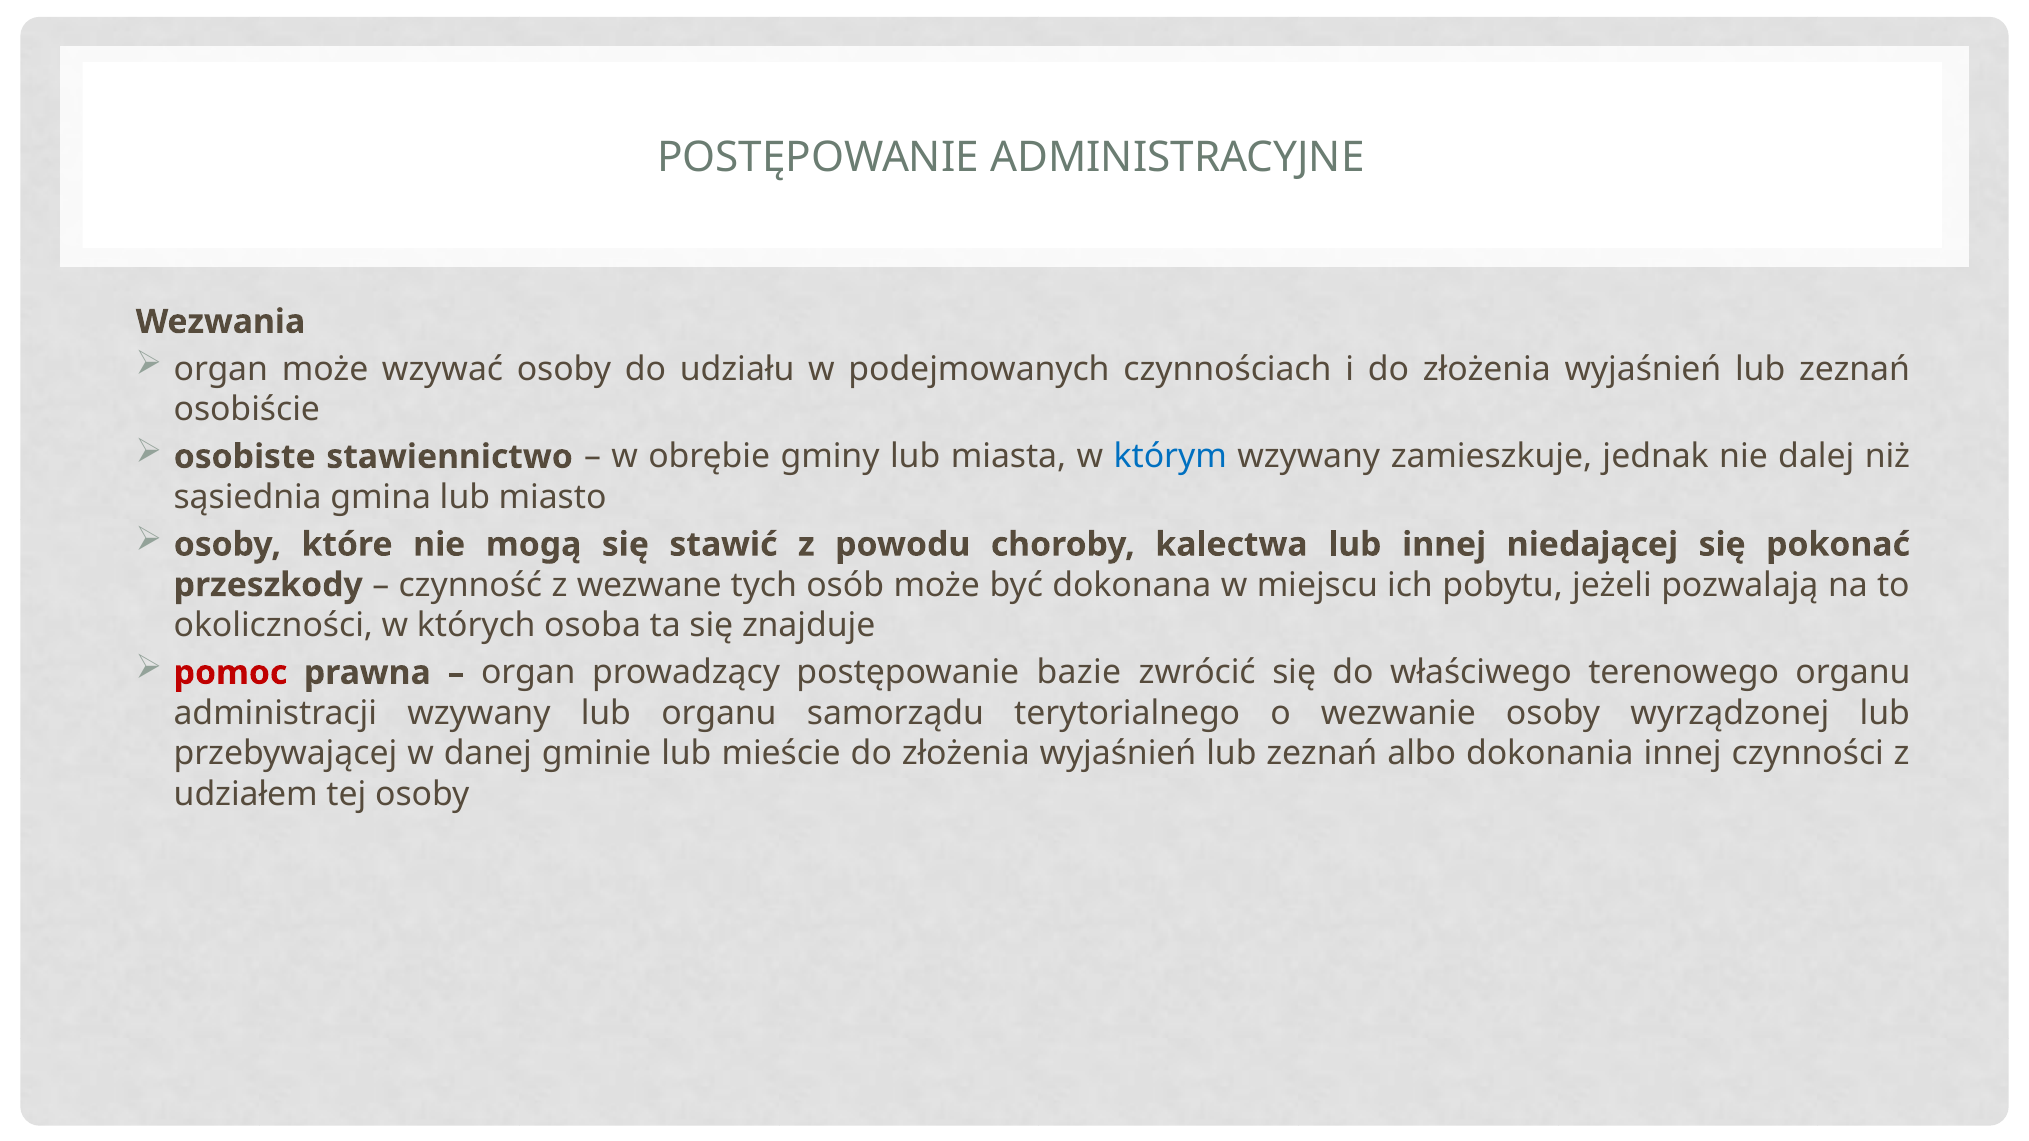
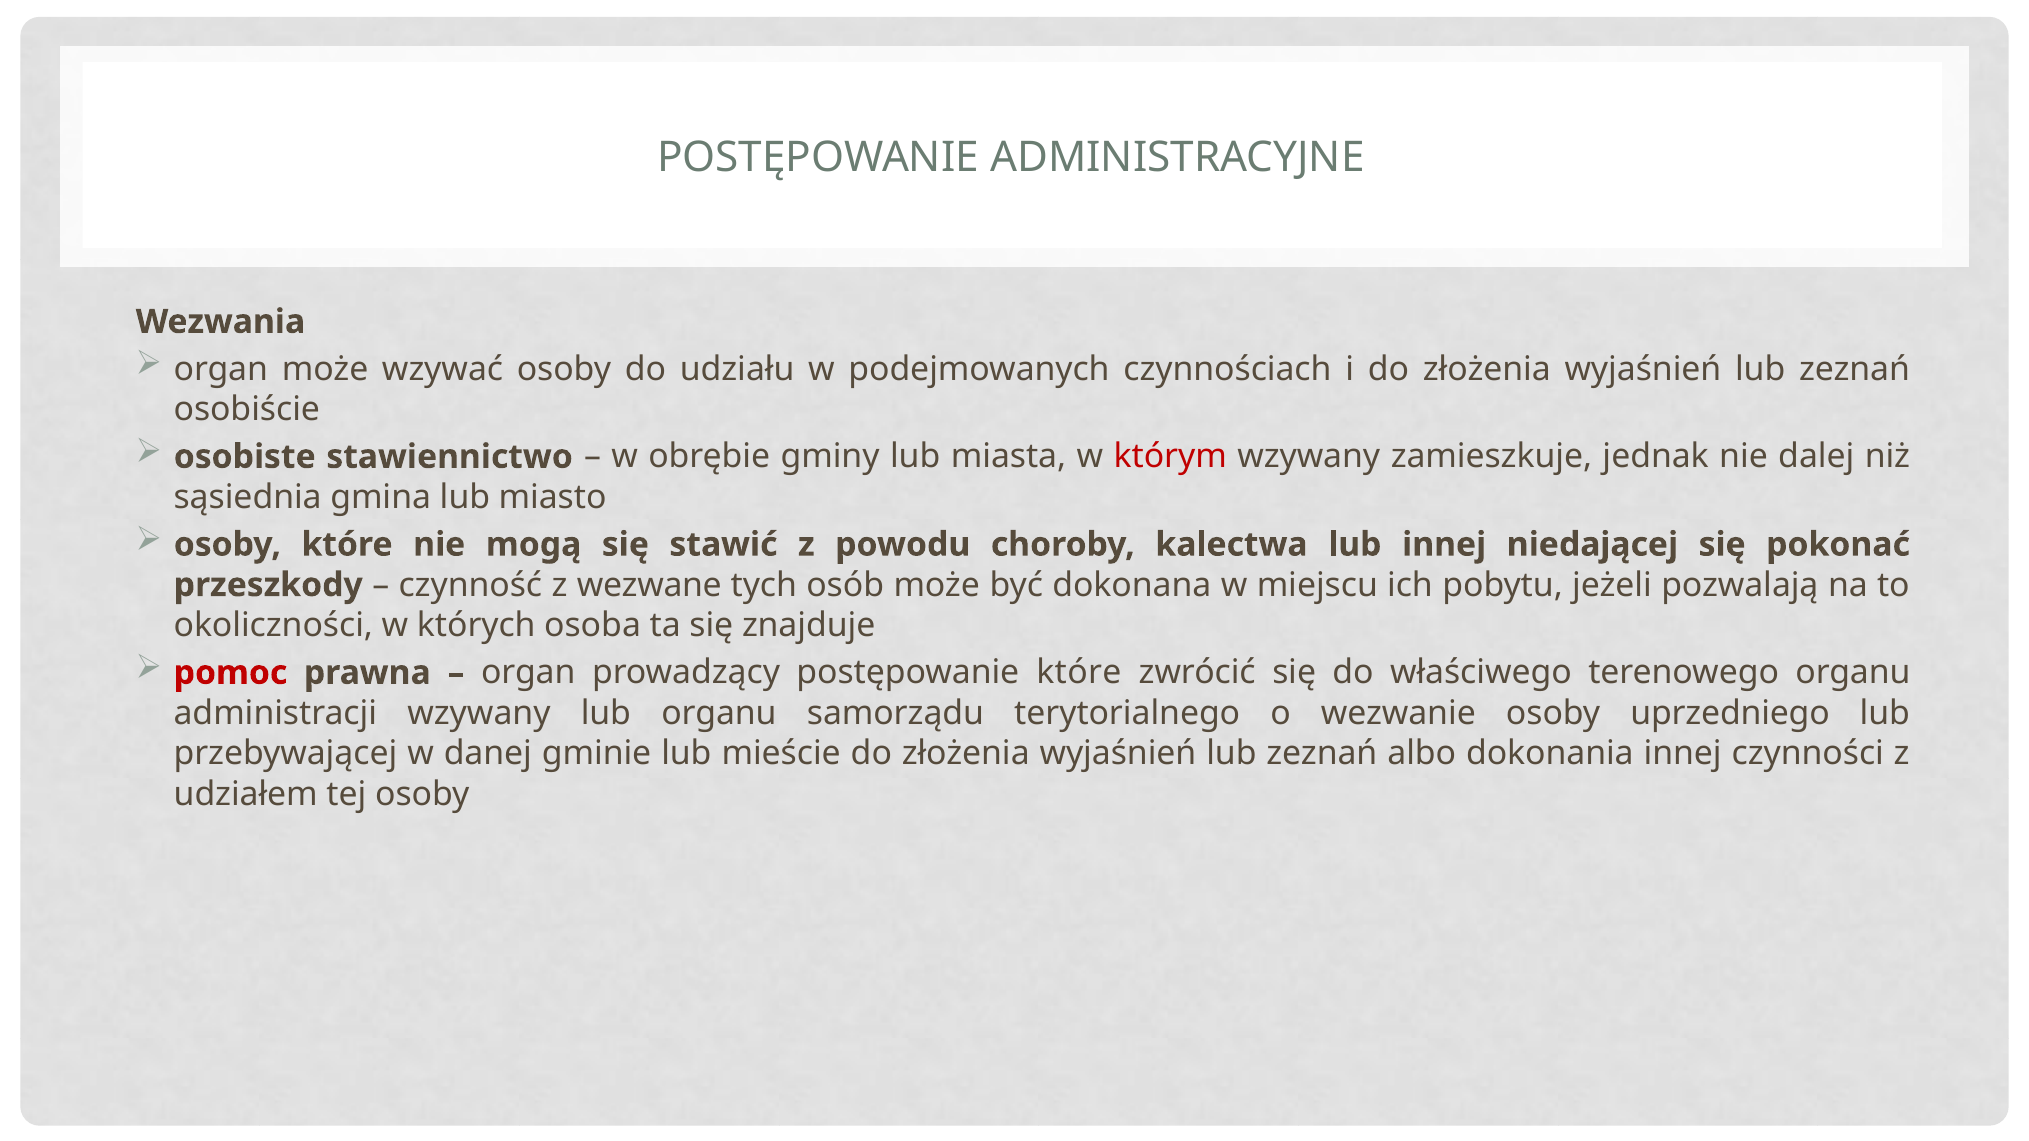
którym colour: blue -> red
postępowanie bazie: bazie -> które
wyrządzonej: wyrządzonej -> uprzedniego
